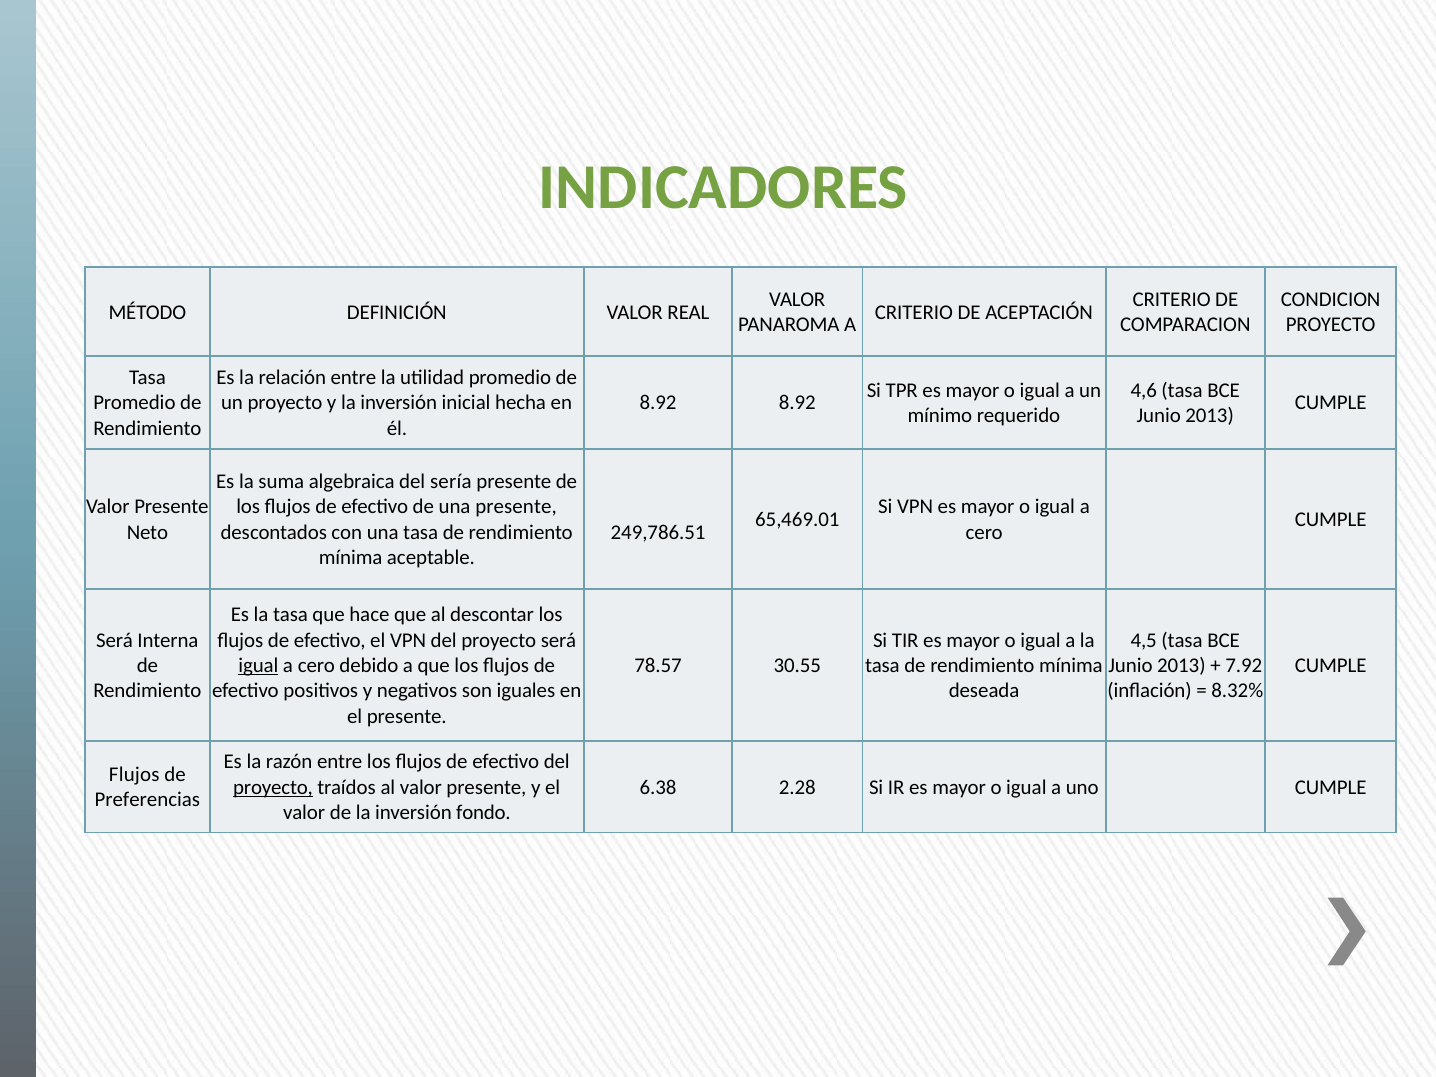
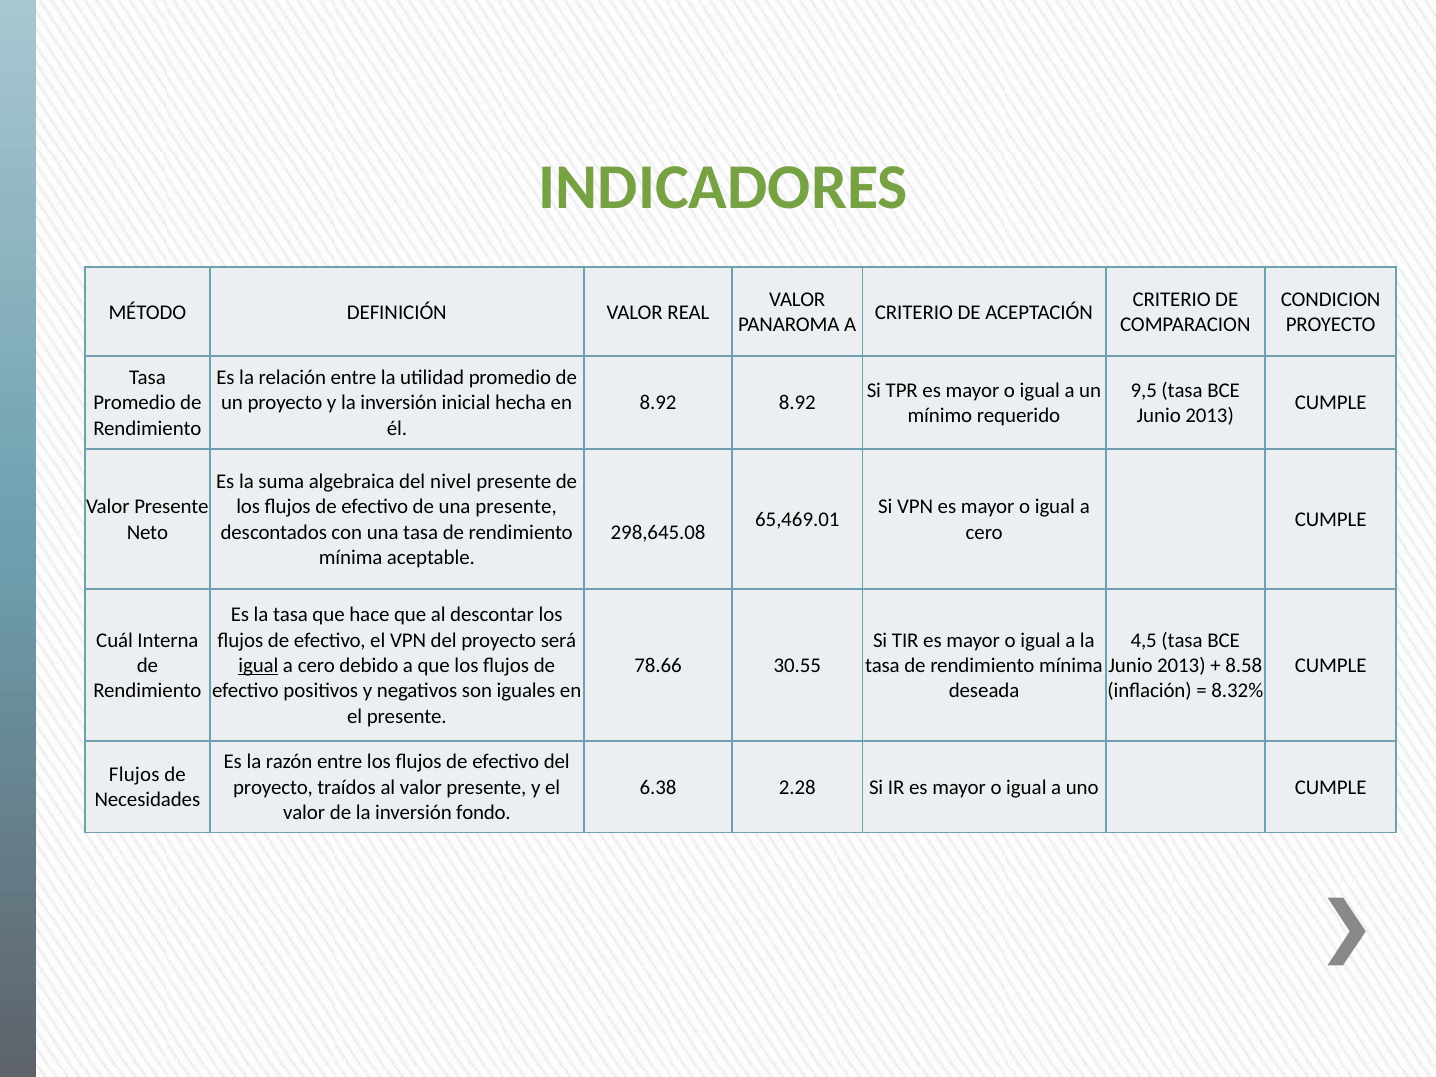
4,6: 4,6 -> 9,5
sería: sería -> nivel
249,786.51: 249,786.51 -> 298,645.08
Será at (115, 640): Será -> Cuál
78.57: 78.57 -> 78.66
7.92: 7.92 -> 8.58
proyecto at (273, 787) underline: present -> none
Preferencias: Preferencias -> Necesidades
